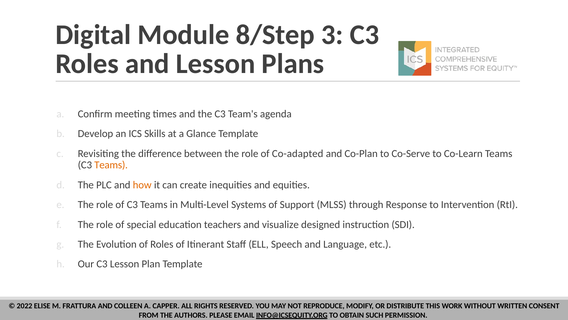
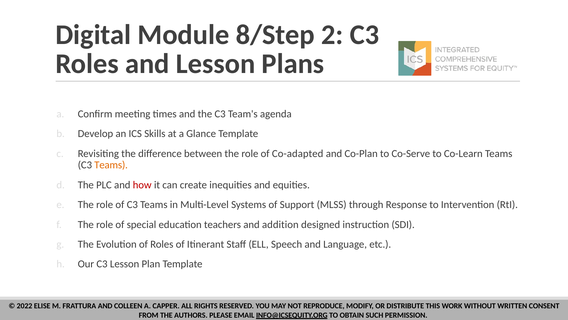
3: 3 -> 2
how colour: orange -> red
visualize: visualize -> addition
